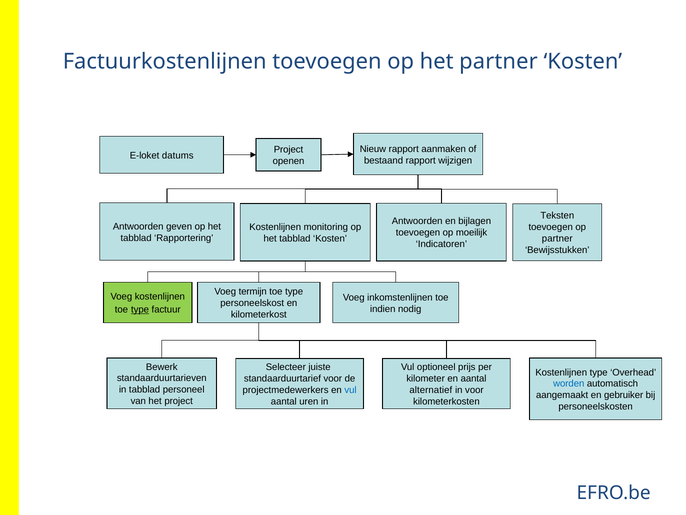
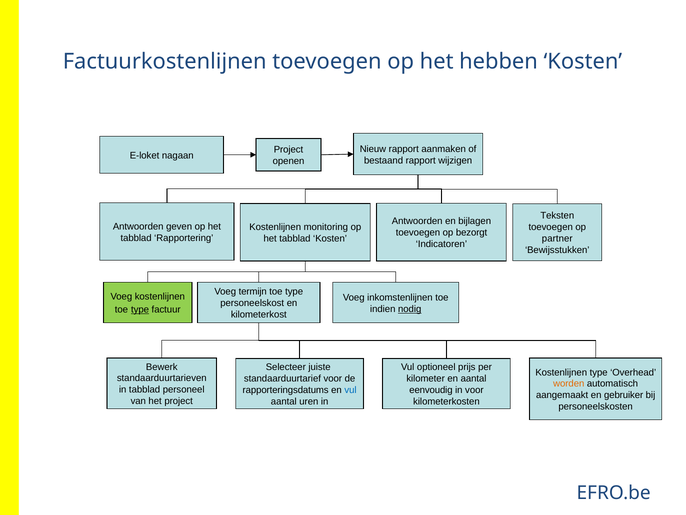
het partner: partner -> hebben
datums: datums -> nagaan
moeilijk: moeilijk -> bezorgt
nodig underline: none -> present
worden colour: blue -> orange
projectmedewerkers: projectmedewerkers -> rapporteringsdatums
alternatief: alternatief -> eenvoudig
